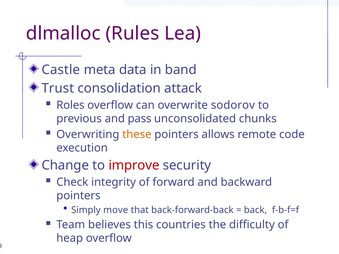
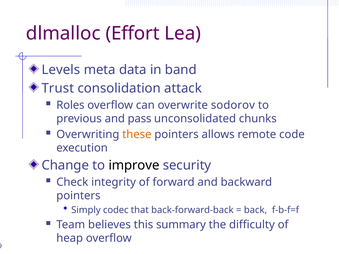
Rules: Rules -> Effort
Castle: Castle -> Levels
improve colour: red -> black
move: move -> codec
countries: countries -> summary
